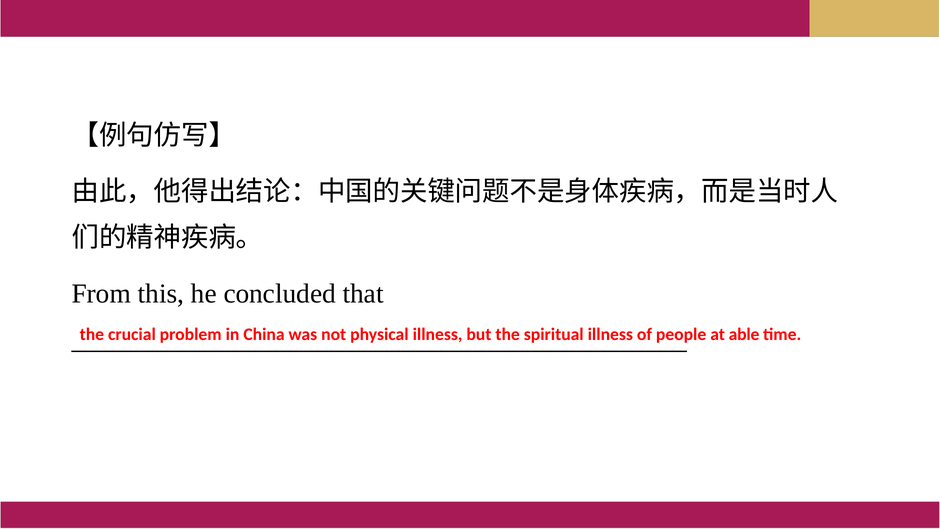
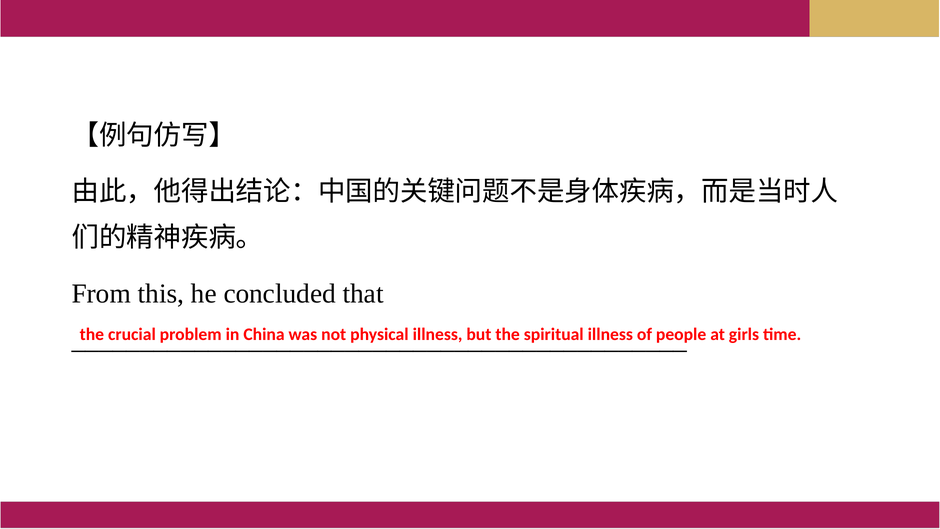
able: able -> girls
